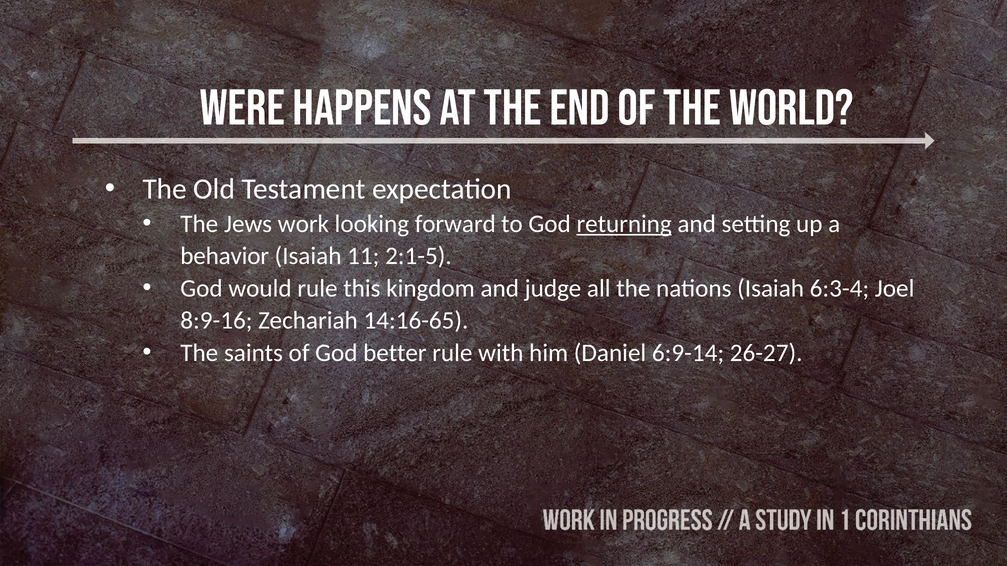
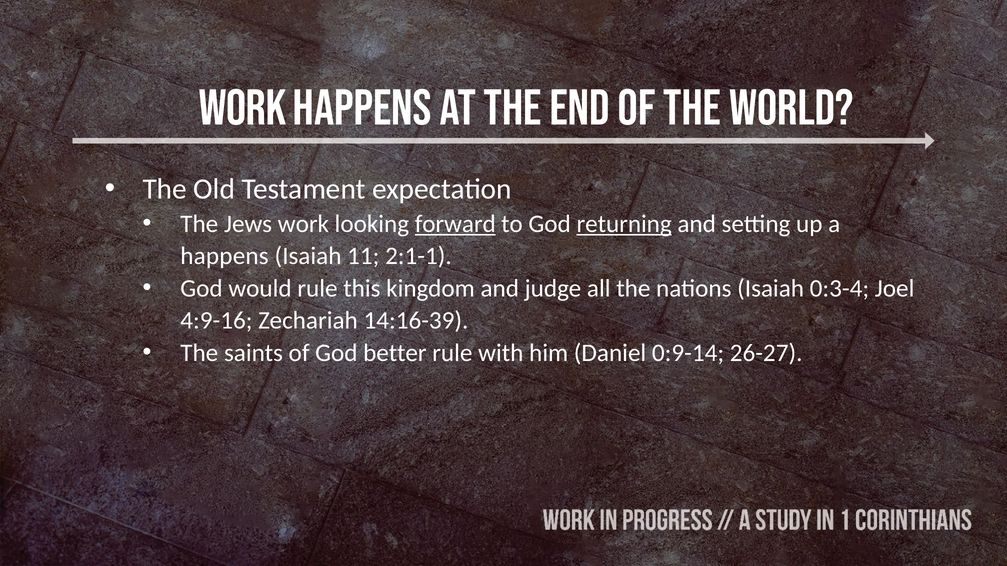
Were at (242, 108): Were -> Work
forward underline: none -> present
behavior at (225, 256): behavior -> happens
2:1-5: 2:1-5 -> 2:1-1
6:3-4: 6:3-4 -> 0:3-4
8:9-16: 8:9-16 -> 4:9-16
14:16-65: 14:16-65 -> 14:16-39
6:9-14: 6:9-14 -> 0:9-14
